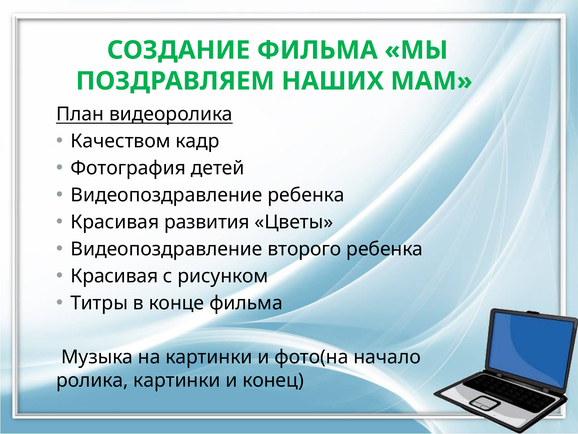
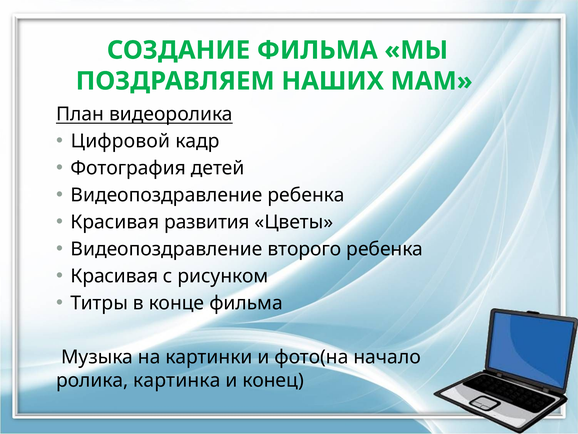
Качеством: Качеством -> Цифровой
ролика картинки: картинки -> картинка
